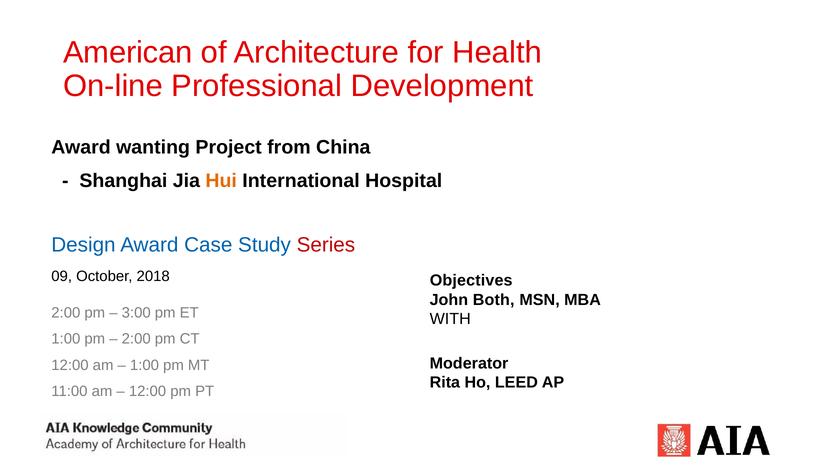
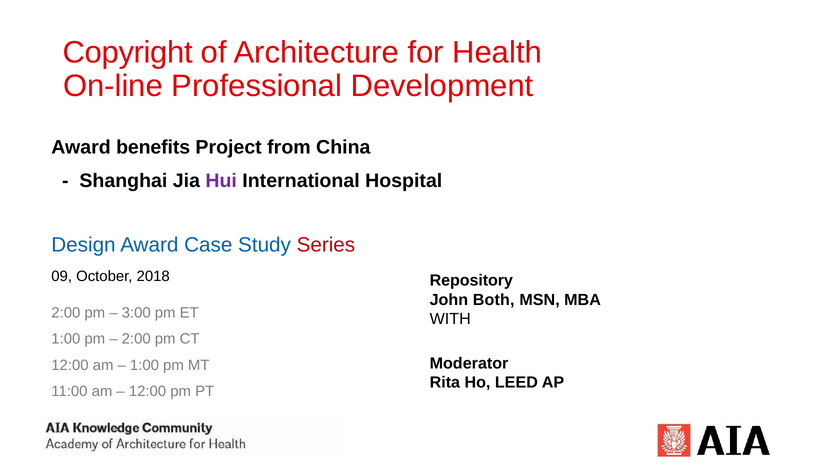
American: American -> Copyright
wanting: wanting -> benefits
Hui colour: orange -> purple
Objectives: Objectives -> Repository
